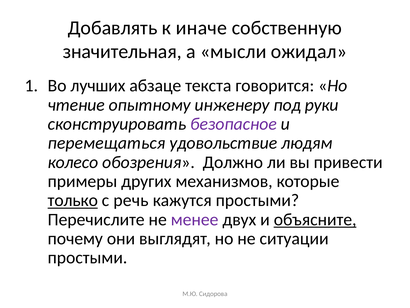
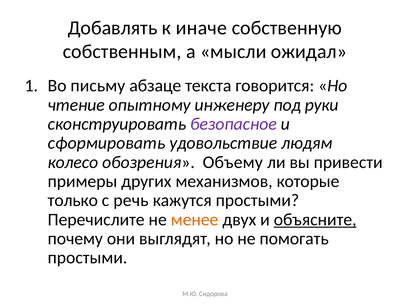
значительная: значительная -> собственным
лучших: лучших -> письму
перемещаться: перемещаться -> сформировать
Должно: Должно -> Объему
только underline: present -> none
менее colour: purple -> orange
ситуации: ситуации -> помогать
